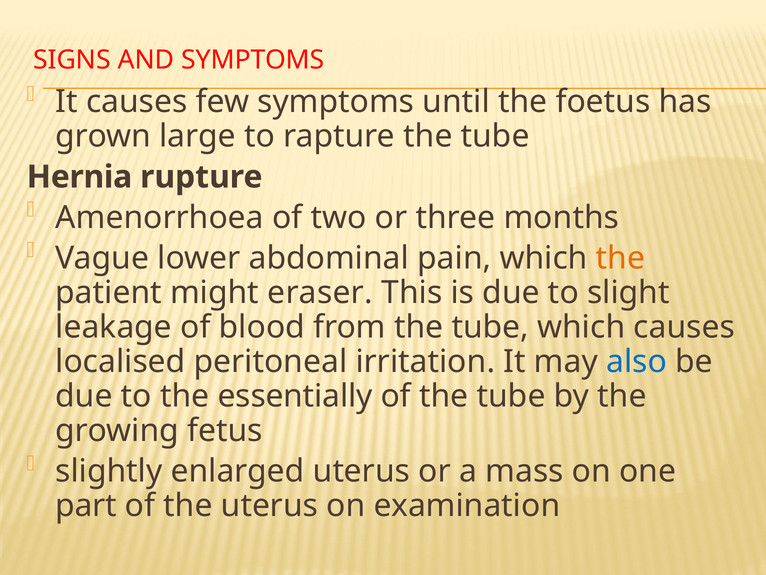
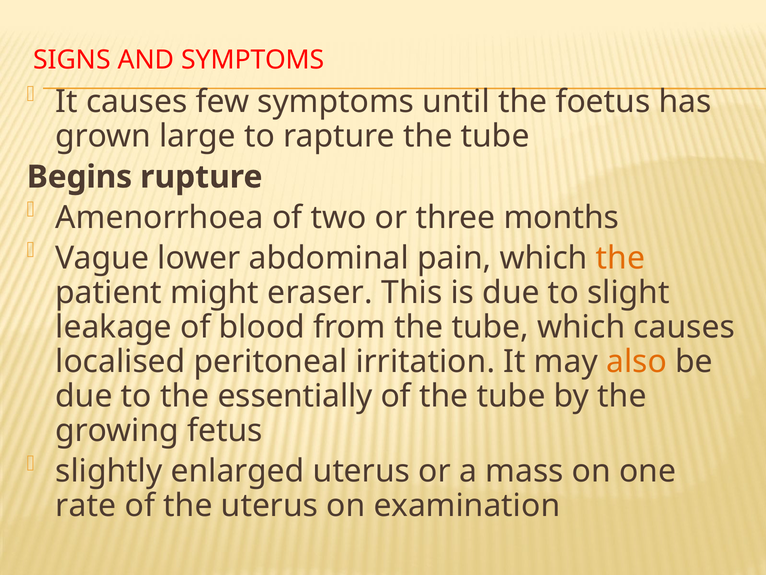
Hernia: Hernia -> Begins
also colour: blue -> orange
part: part -> rate
